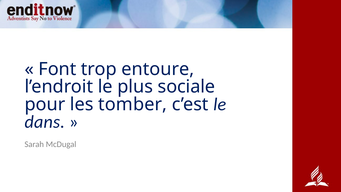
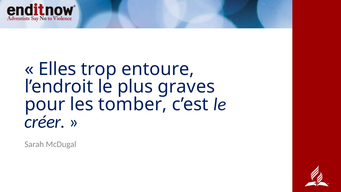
Font: Font -> Elles
sociale: sociale -> graves
dans: dans -> créer
